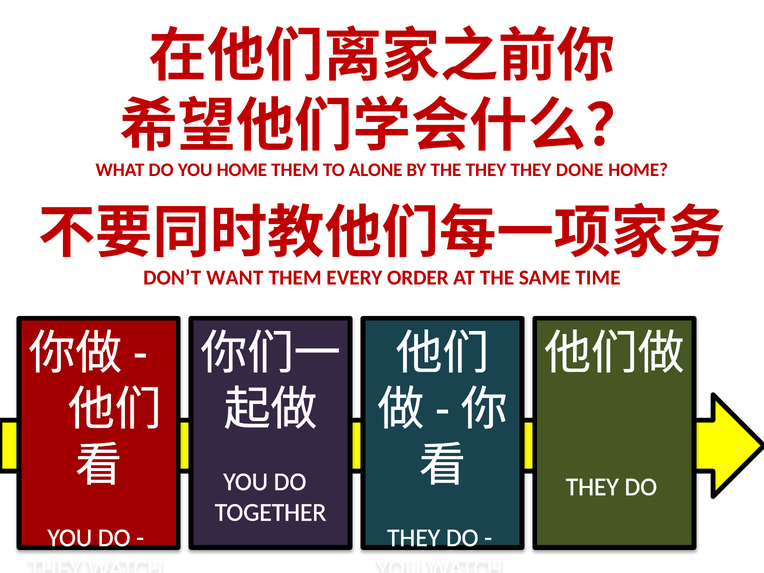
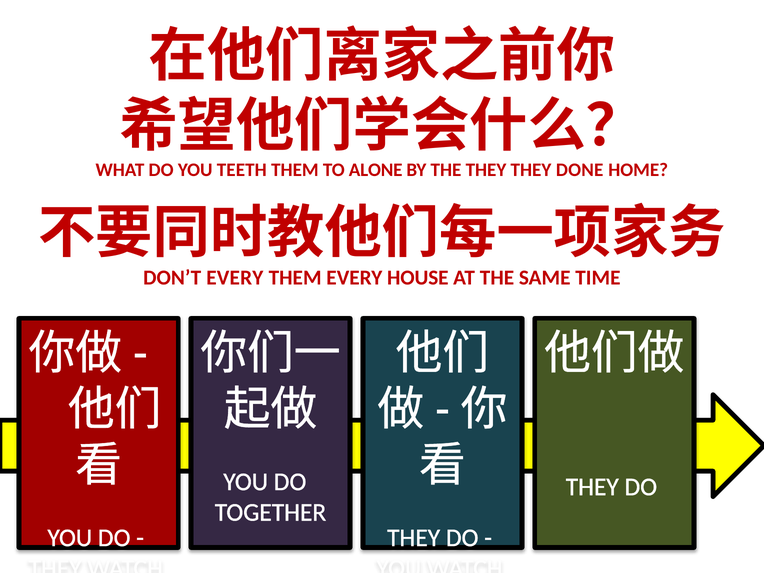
YOU HOME: HOME -> TEETH
DON’T WANT: WANT -> EVERY
ORDER: ORDER -> HOUSE
